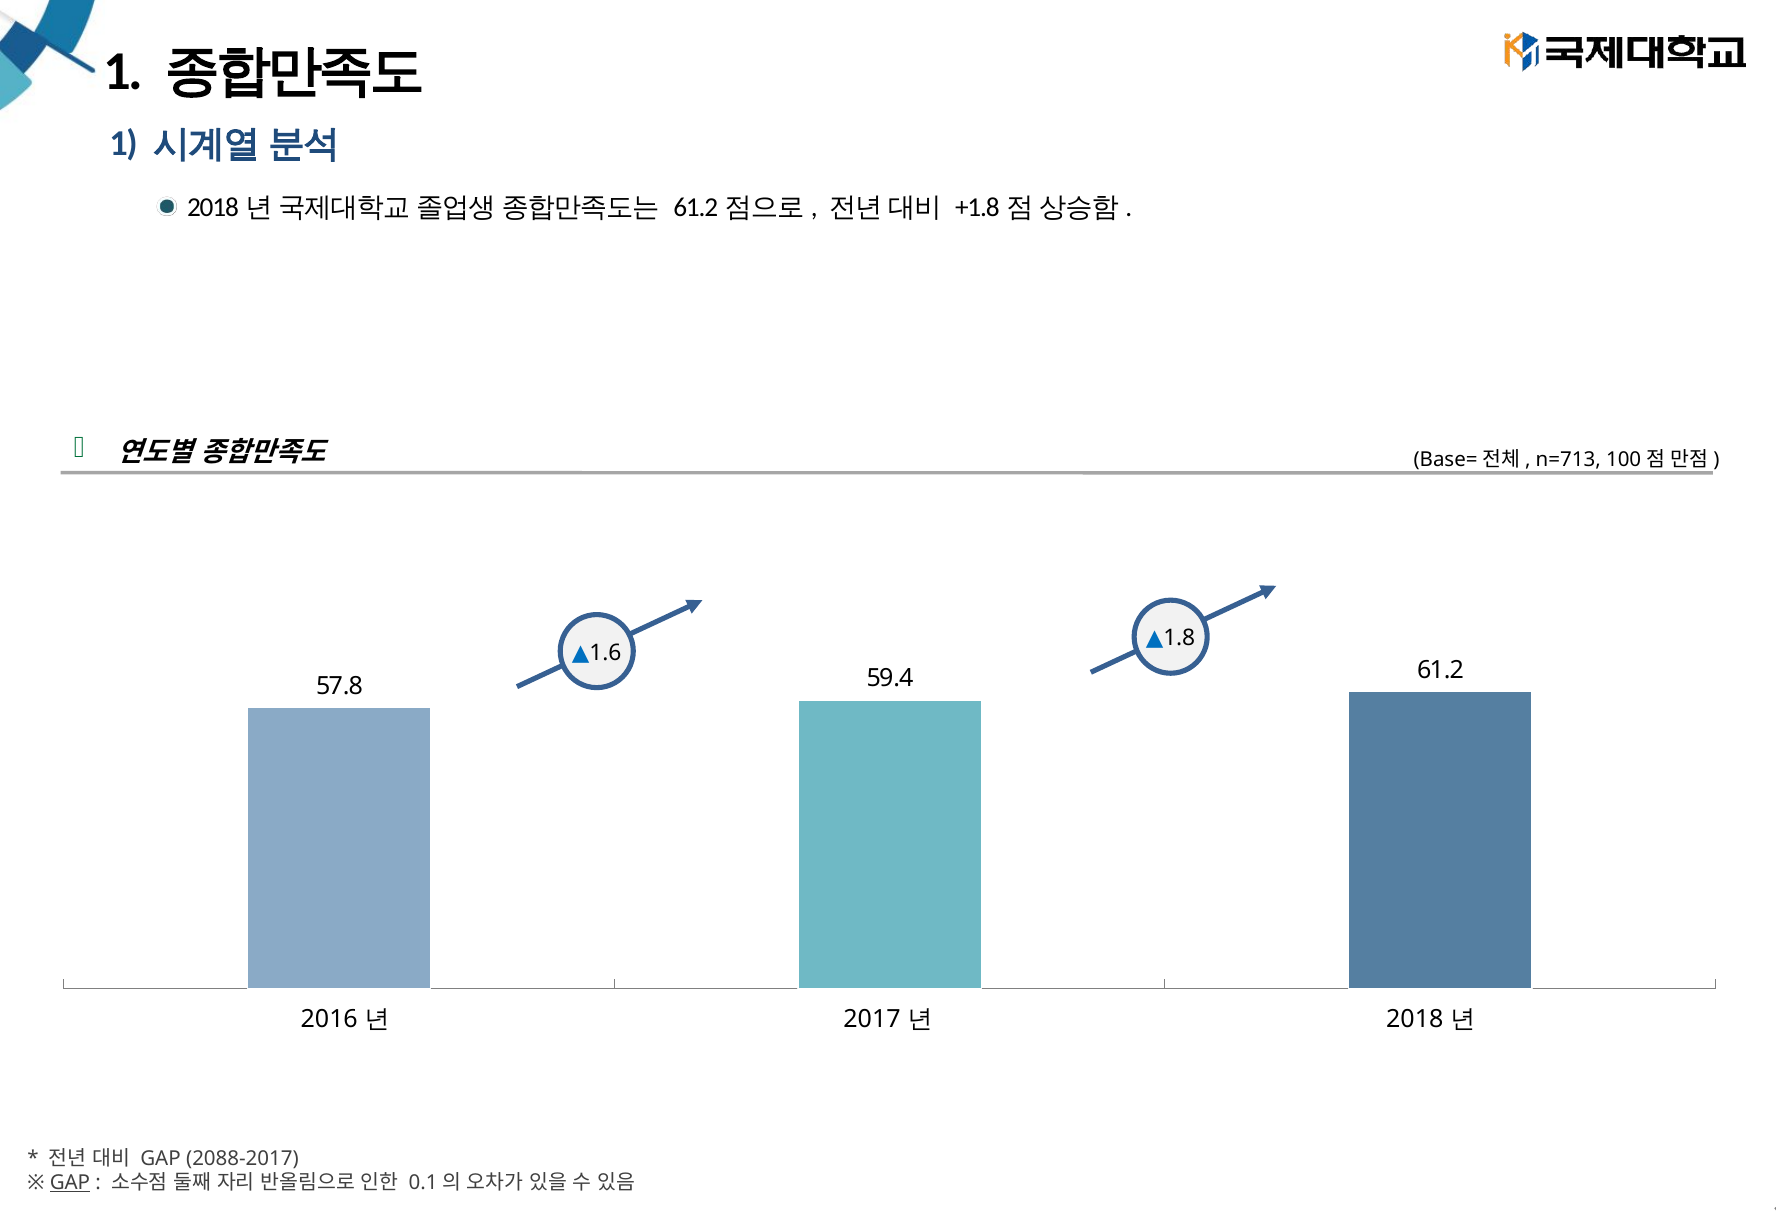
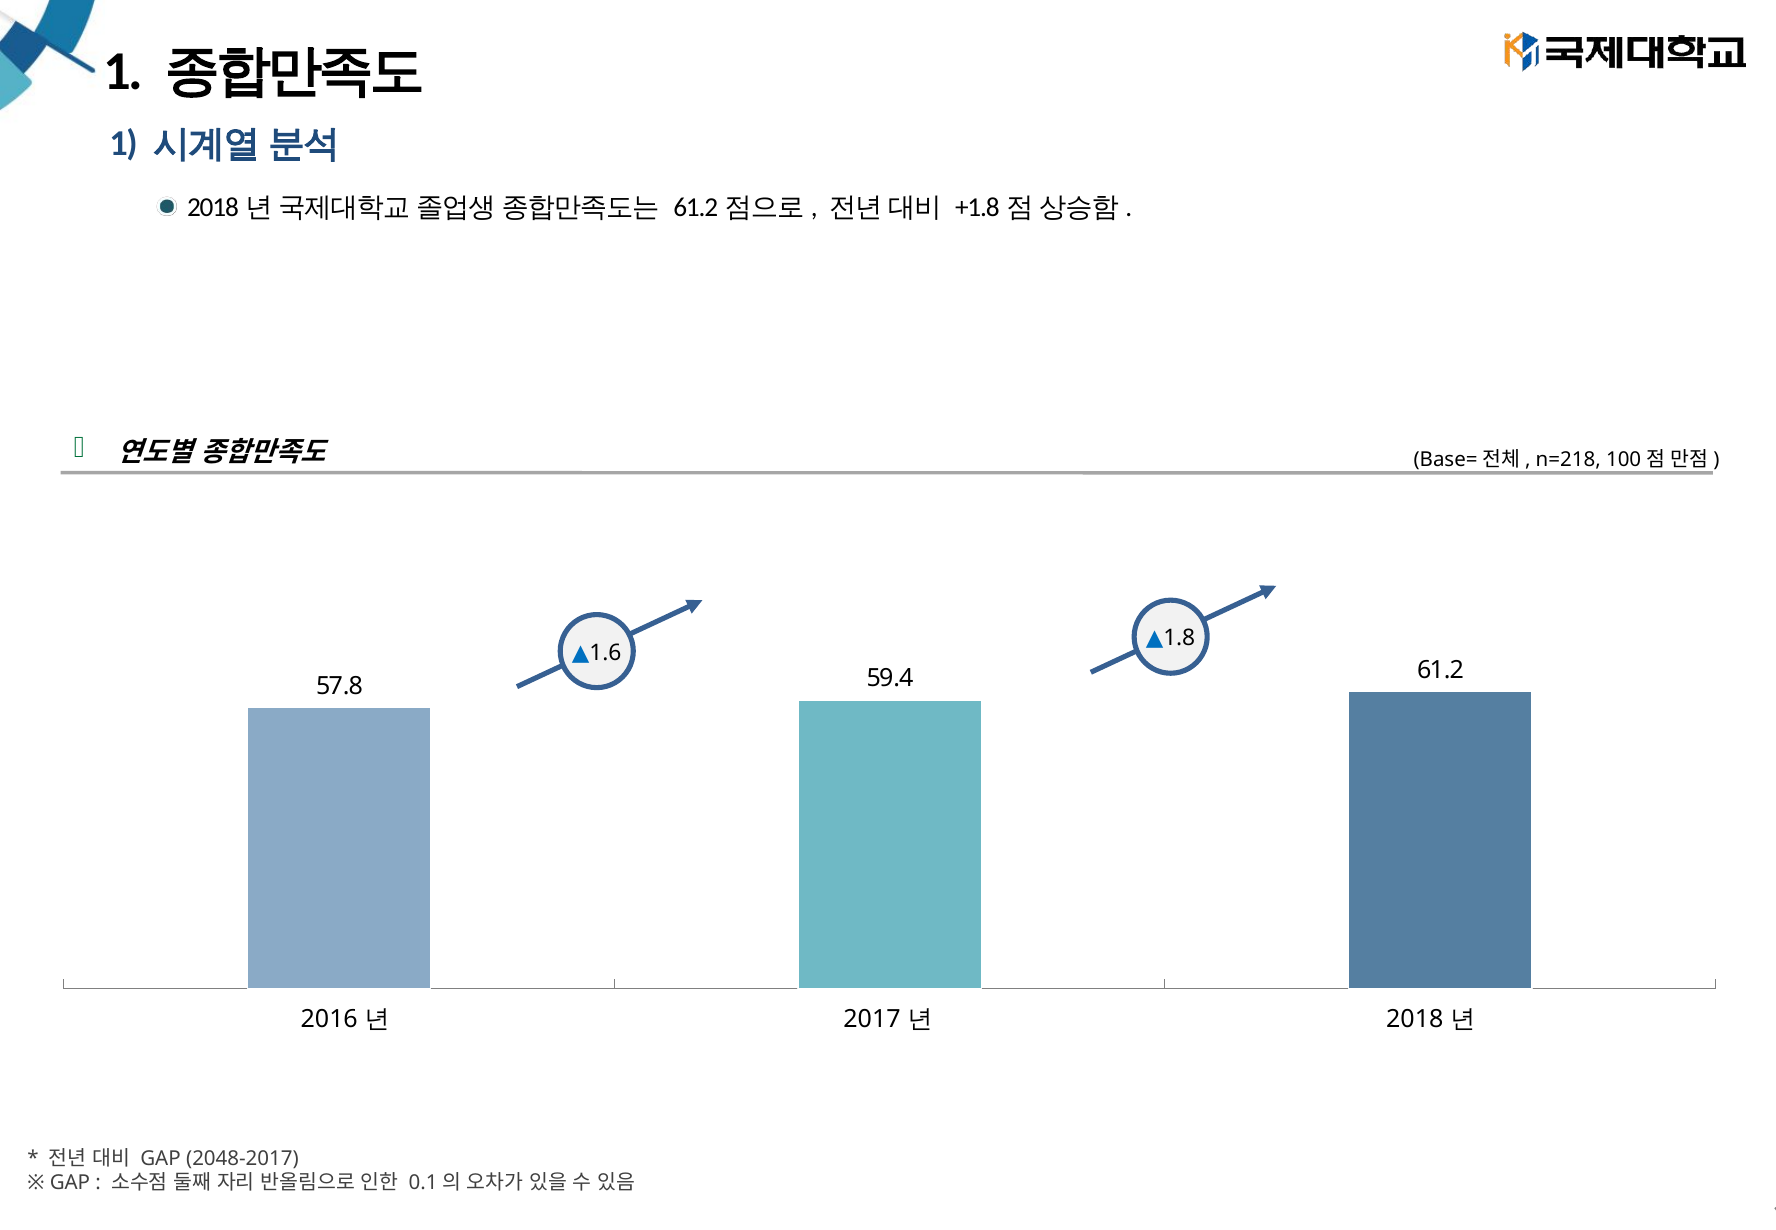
n=713: n=713 -> n=218
2088-2017: 2088-2017 -> 2048-2017
GAP at (70, 1182) underline: present -> none
